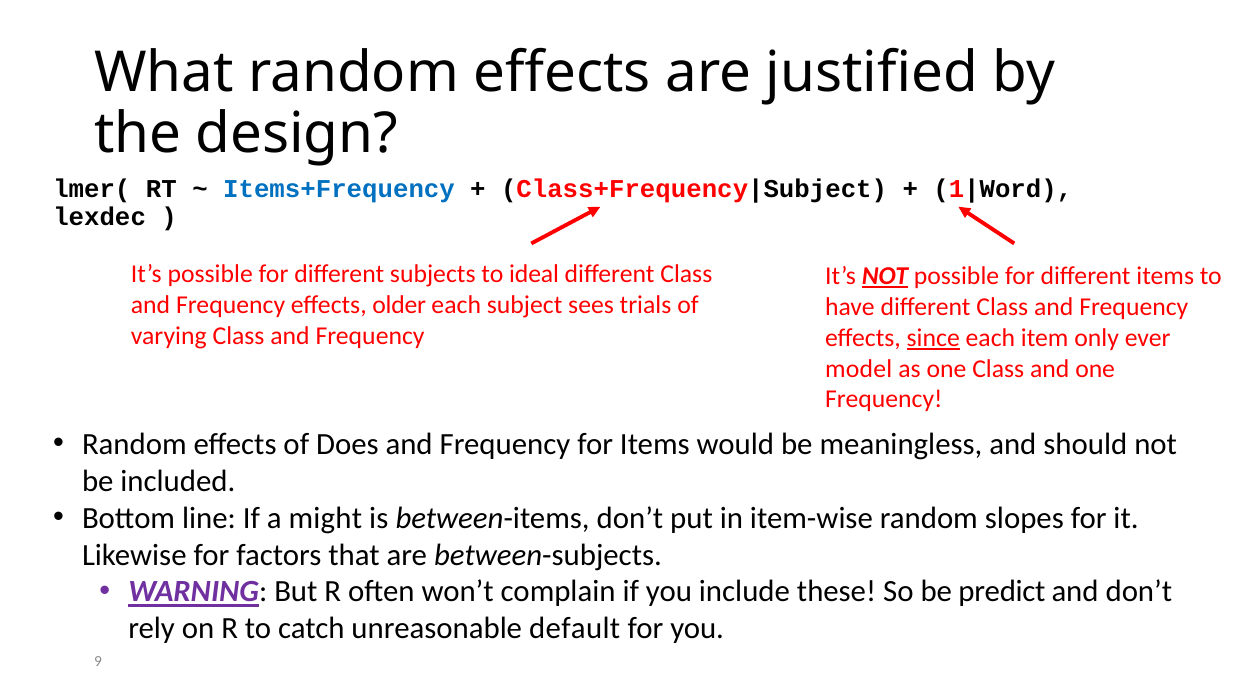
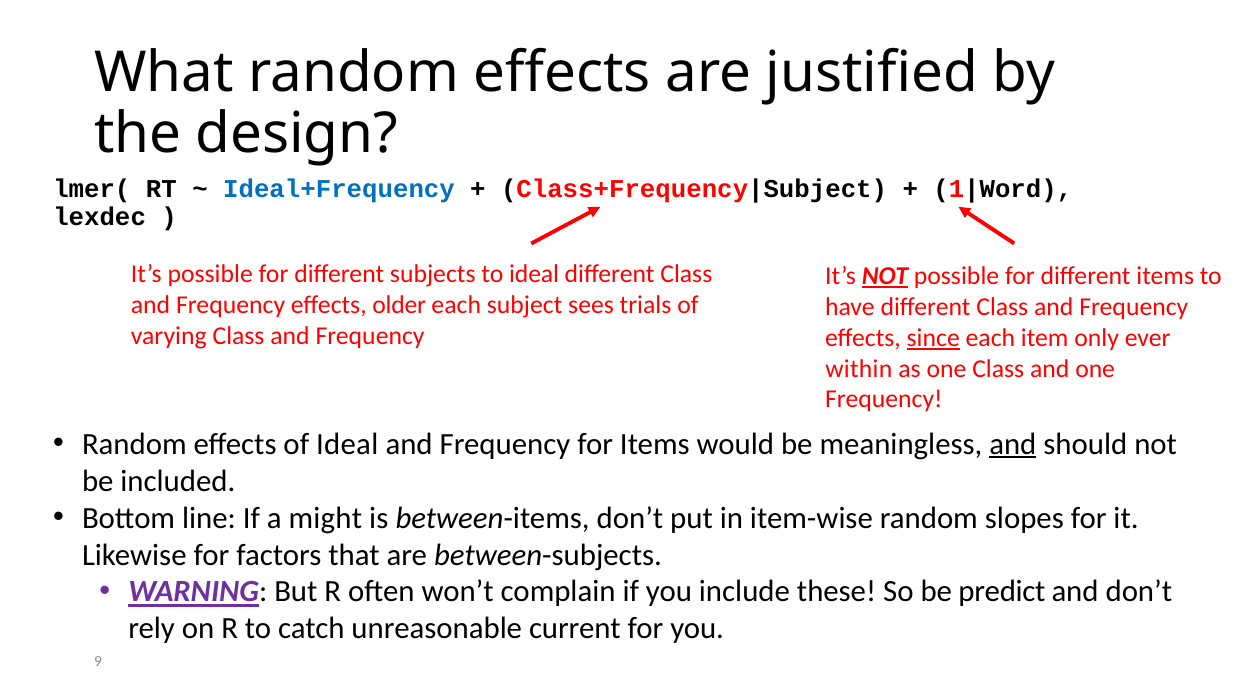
Items+Frequency: Items+Frequency -> Ideal+Frequency
model: model -> within
of Does: Does -> Ideal
and at (1013, 444) underline: none -> present
default: default -> current
